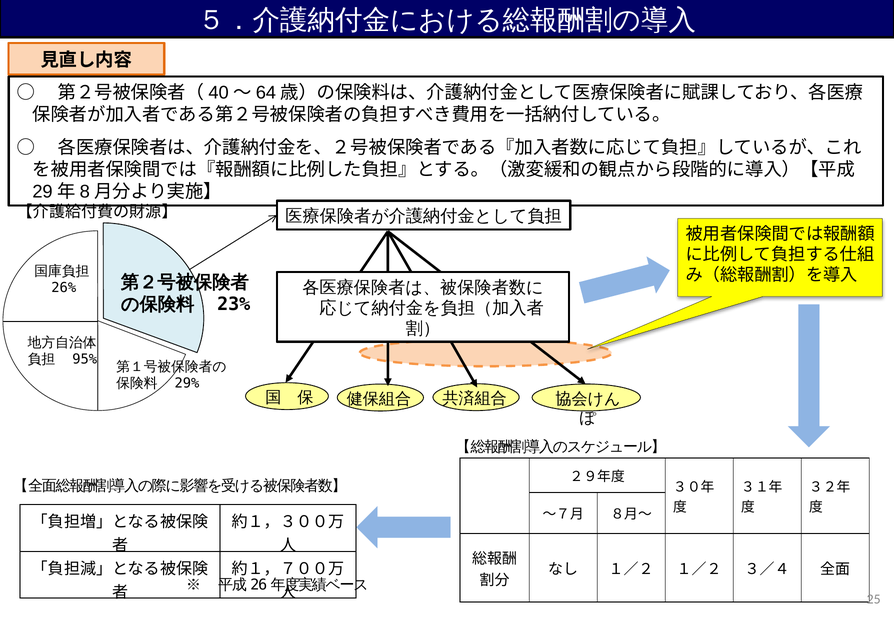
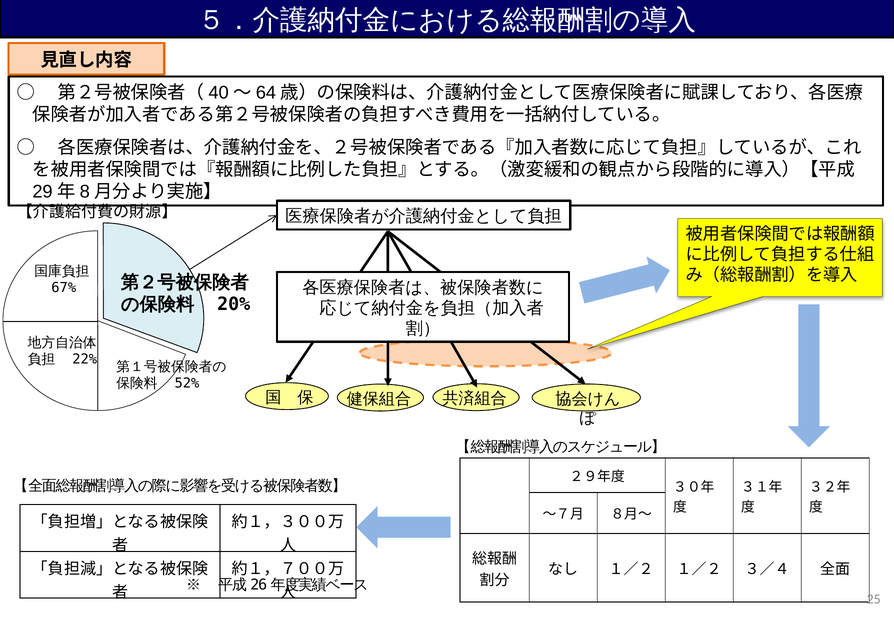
26%: 26% -> 67%
23%: 23% -> 20%
95%: 95% -> 22%
29%: 29% -> 52%
